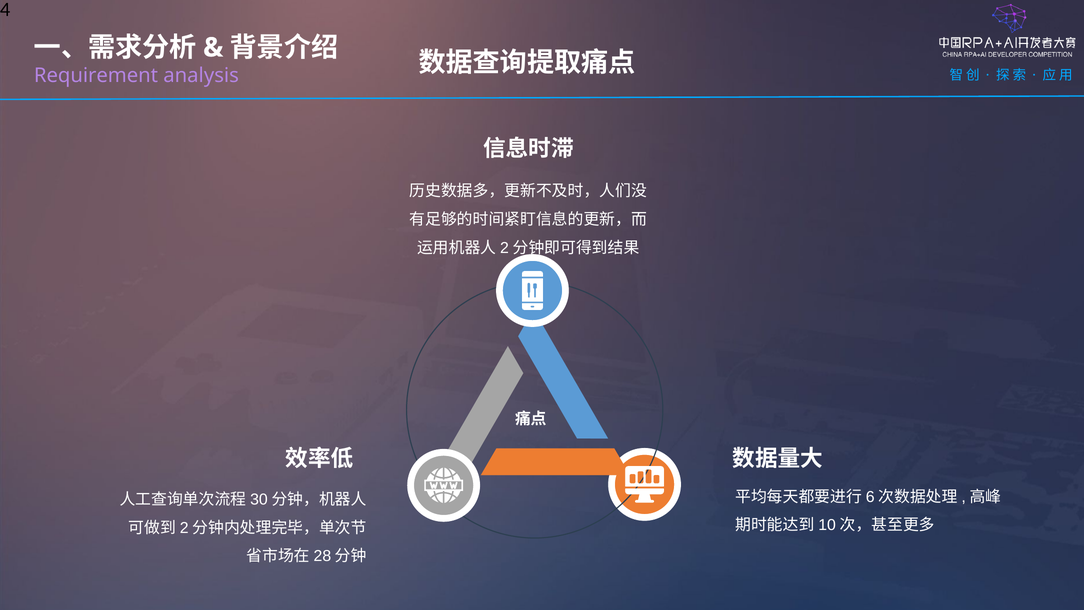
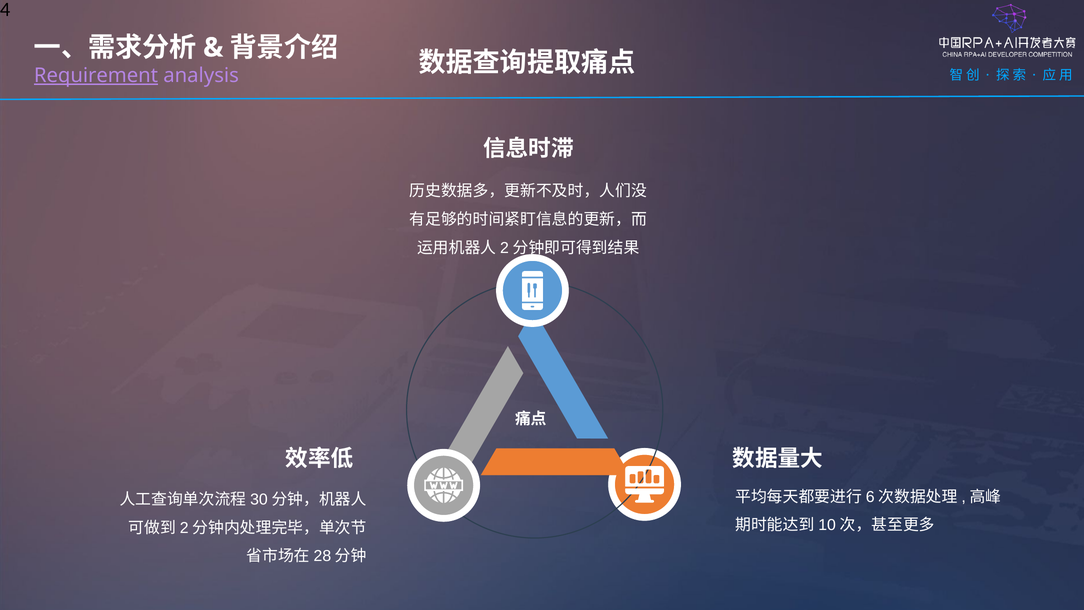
Requirement underline: none -> present
